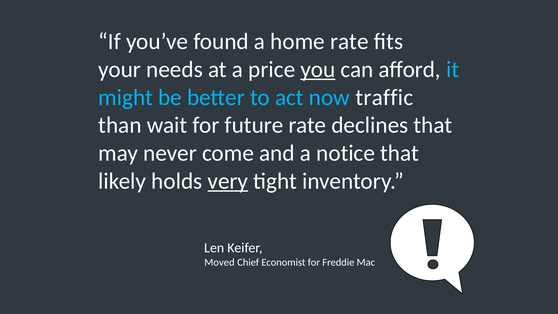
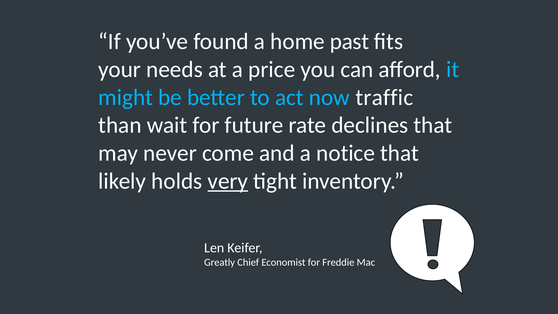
home rate: rate -> past
you underline: present -> none
Moved: Moved -> Greatly
